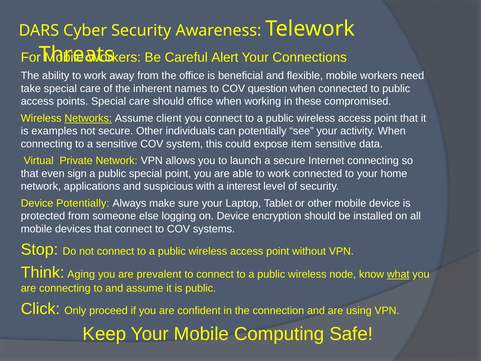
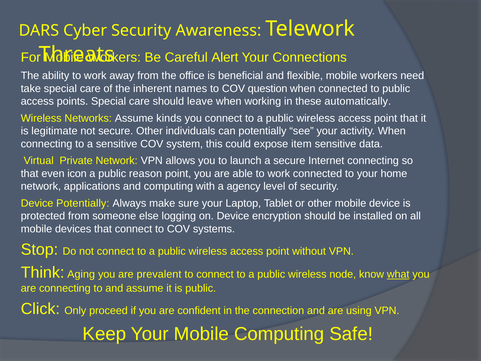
should office: office -> leave
compromised: compromised -> automatically
Networks underline: present -> none
client: client -> kinds
examples: examples -> legitimate
sign: sign -> icon
public special: special -> reason
and suspicious: suspicious -> computing
interest: interest -> agency
